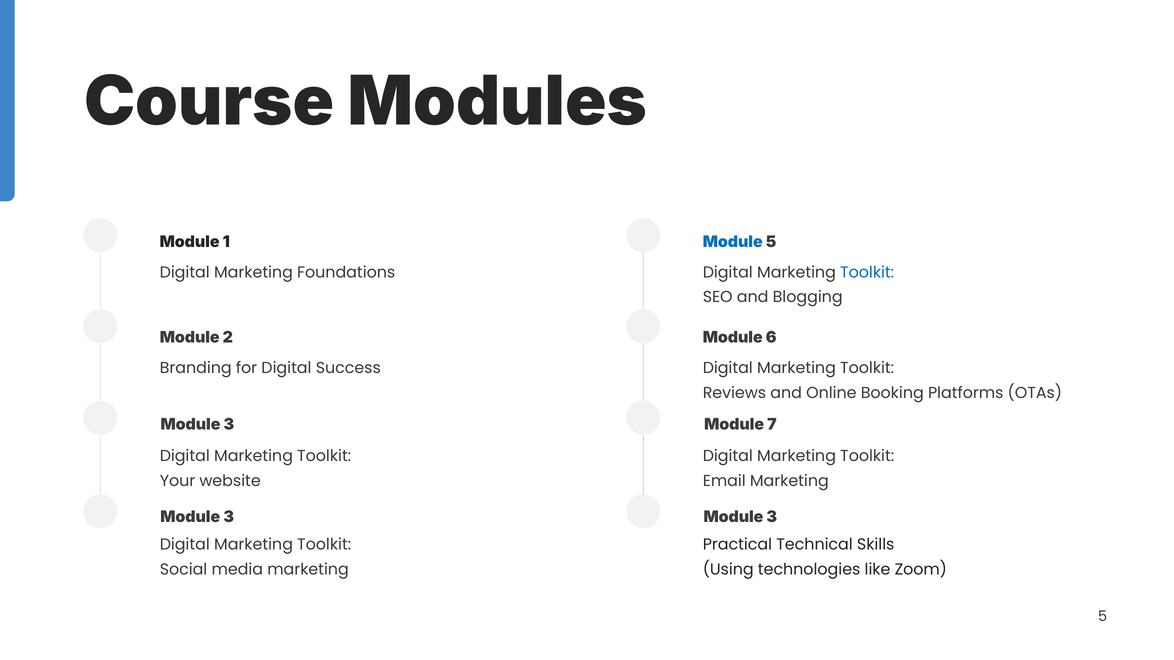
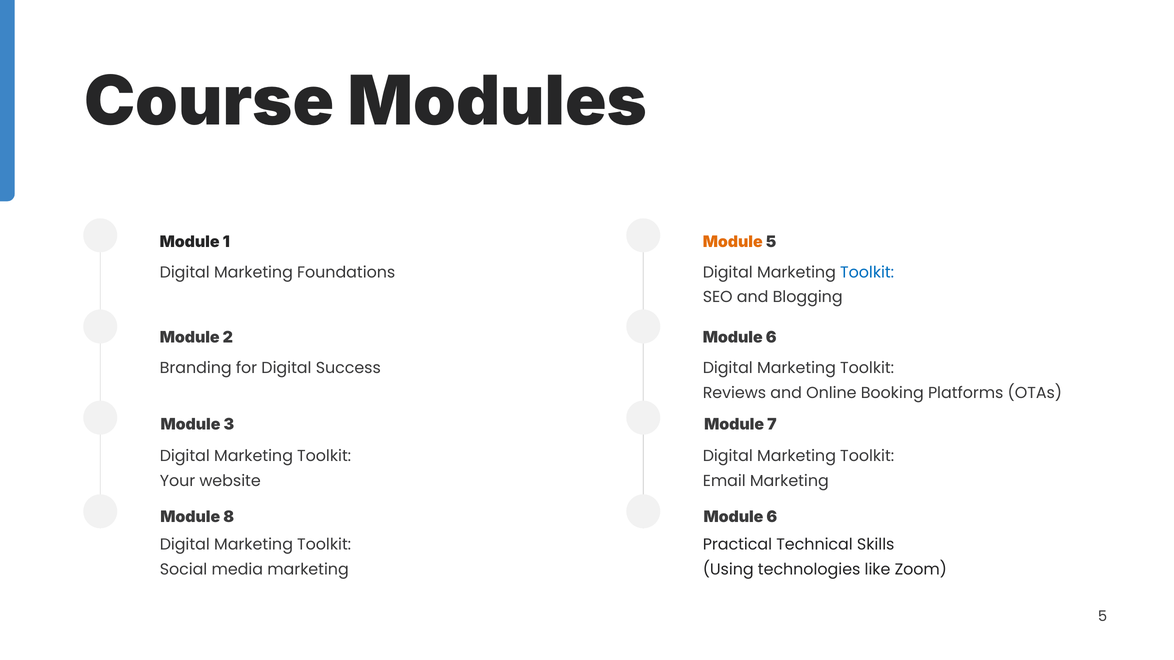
Module at (733, 242) colour: blue -> orange
3 at (229, 517): 3 -> 8
3 at (772, 517): 3 -> 6
